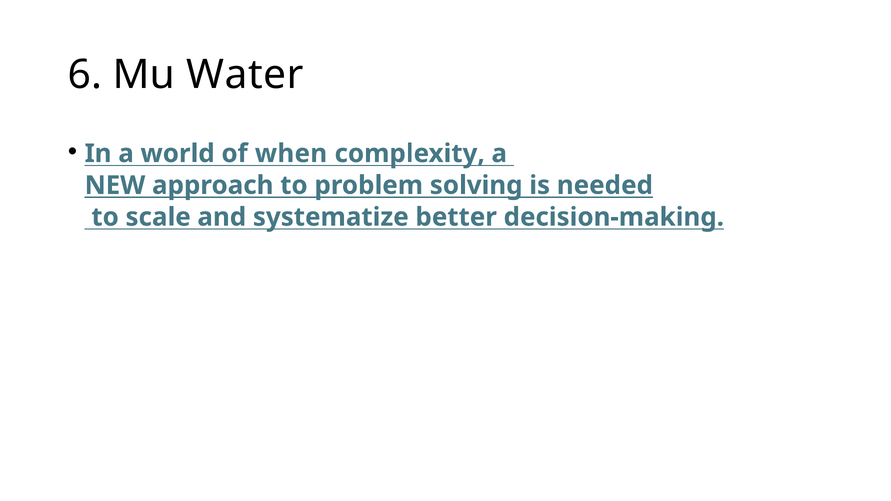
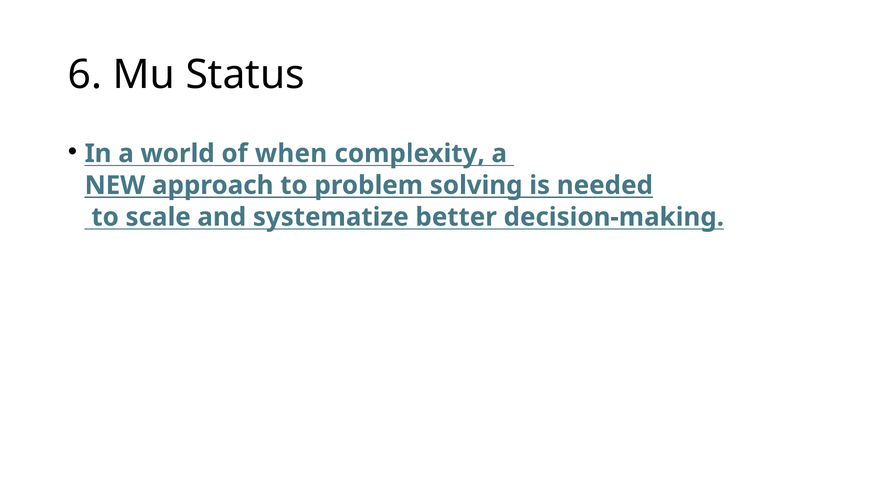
Water: Water -> Status
